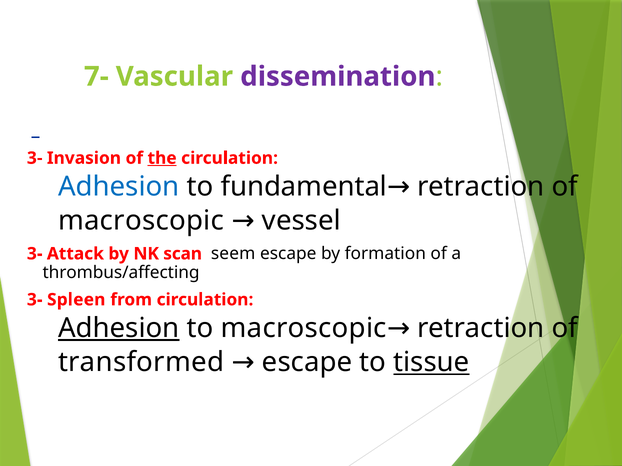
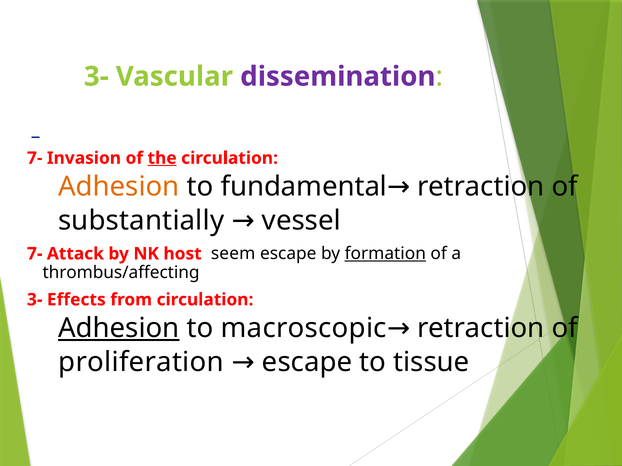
7- at (96, 77): 7- -> 3-
3- at (35, 158): 3- -> 7-
Adhesion at (119, 187) colour: blue -> orange
macroscopic at (141, 221): macroscopic -> substantially
3- at (35, 254): 3- -> 7-
scan: scan -> host
formation underline: none -> present
Spleen: Spleen -> Effects
transformed: transformed -> proliferation
tissue underline: present -> none
